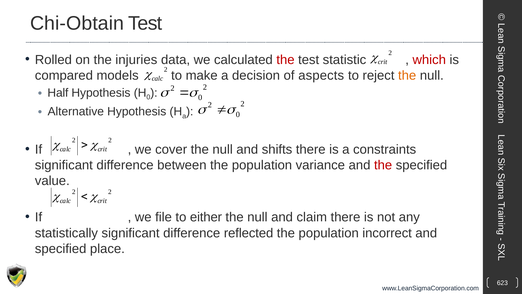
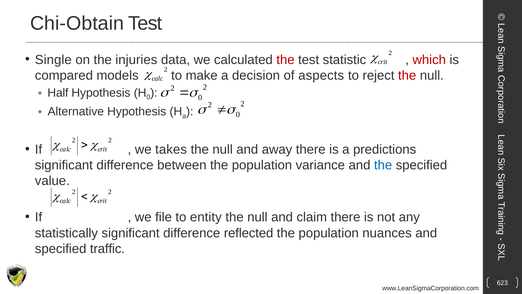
Rolled: Rolled -> Single
the at (407, 75) colour: orange -> red
cover: cover -> takes
shifts: shifts -> away
constraints: constraints -> predictions
the at (383, 165) colour: red -> blue
either: either -> entity
incorrect: incorrect -> nuances
place: place -> traffic
